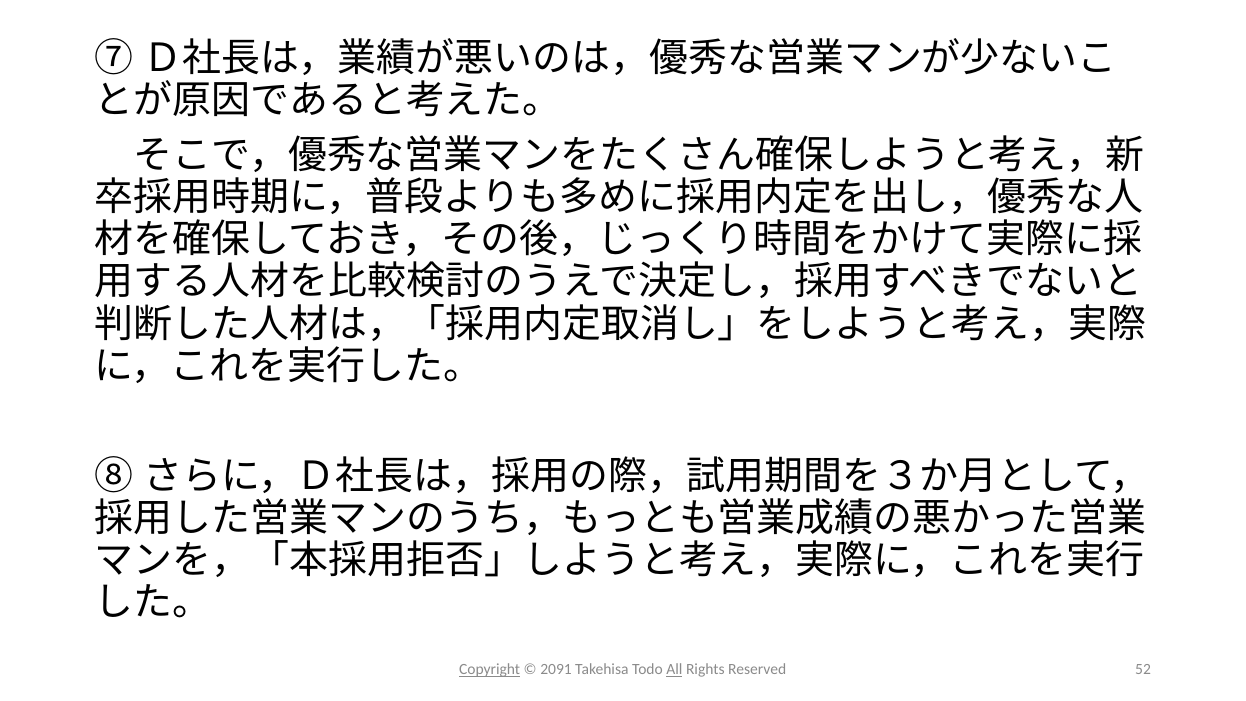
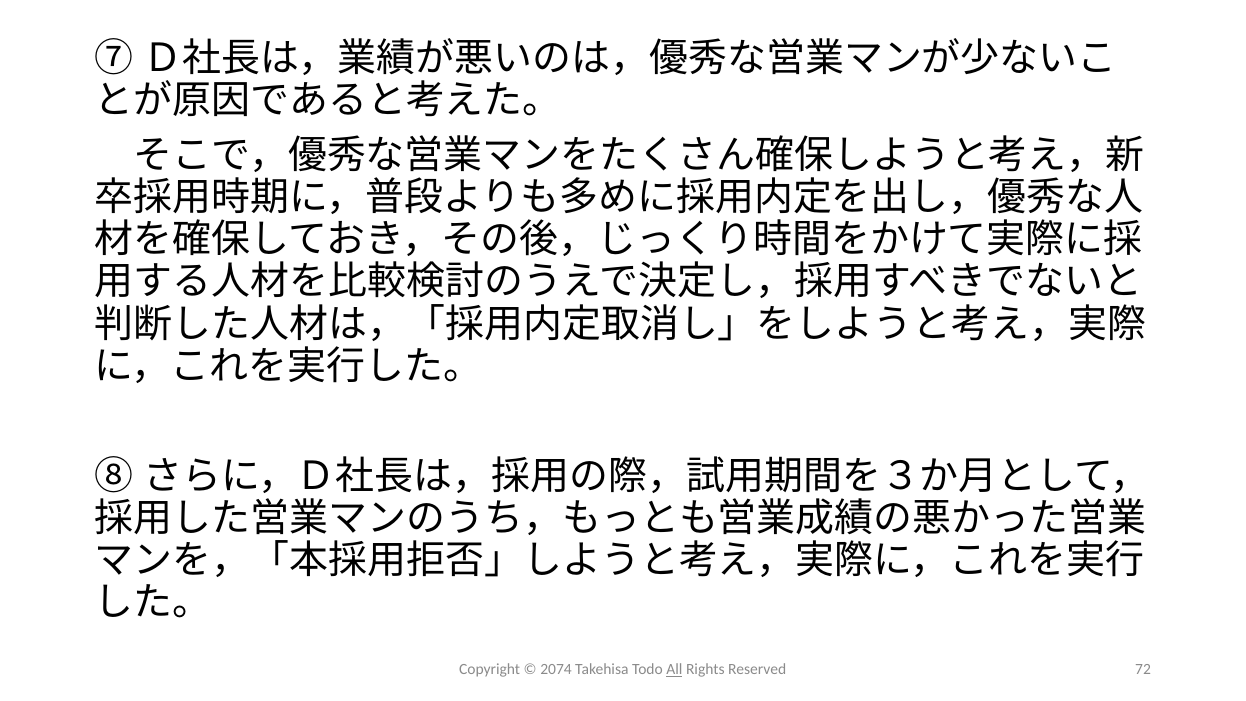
Copyright underline: present -> none
2091: 2091 -> 2074
52: 52 -> 72
